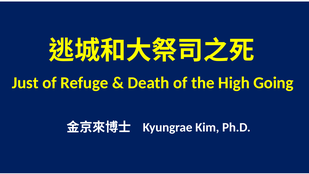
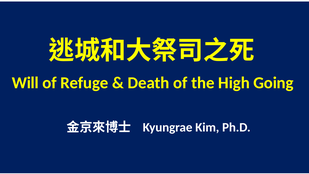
Just: Just -> Will
